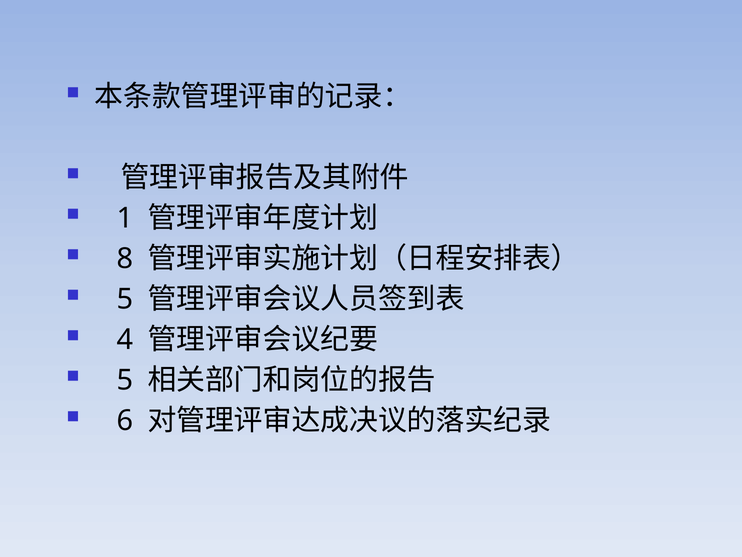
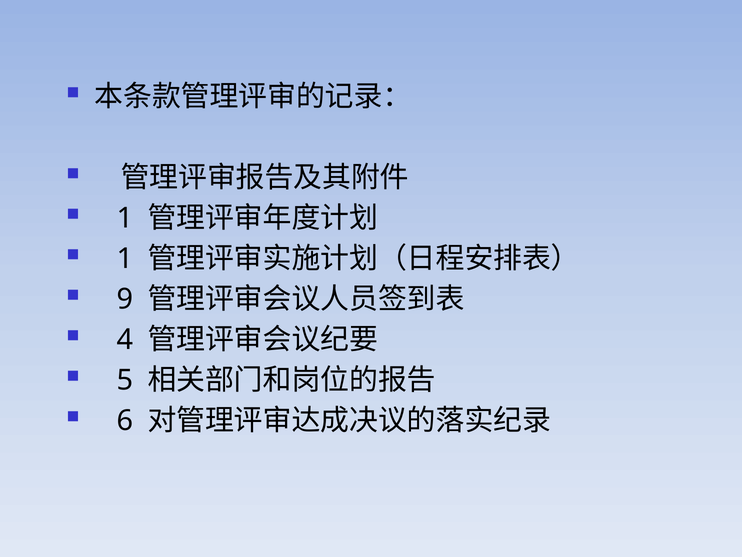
8 at (125, 258): 8 -> 1
5 at (125, 299): 5 -> 9
